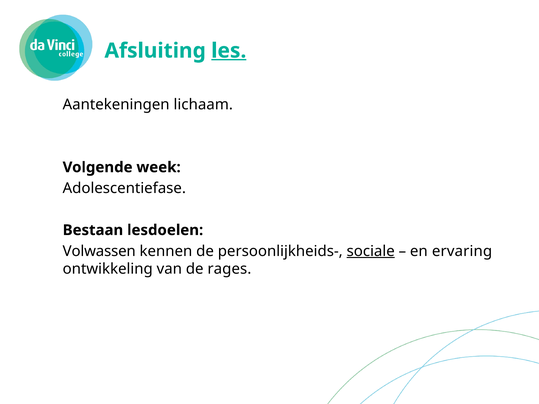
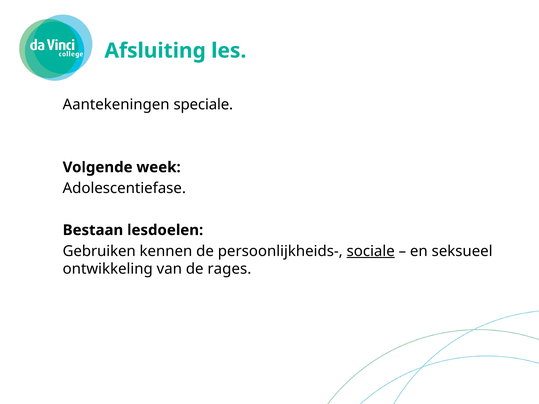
les underline: present -> none
lichaam: lichaam -> speciale
Volwassen: Volwassen -> Gebruiken
ervaring: ervaring -> seksueel
